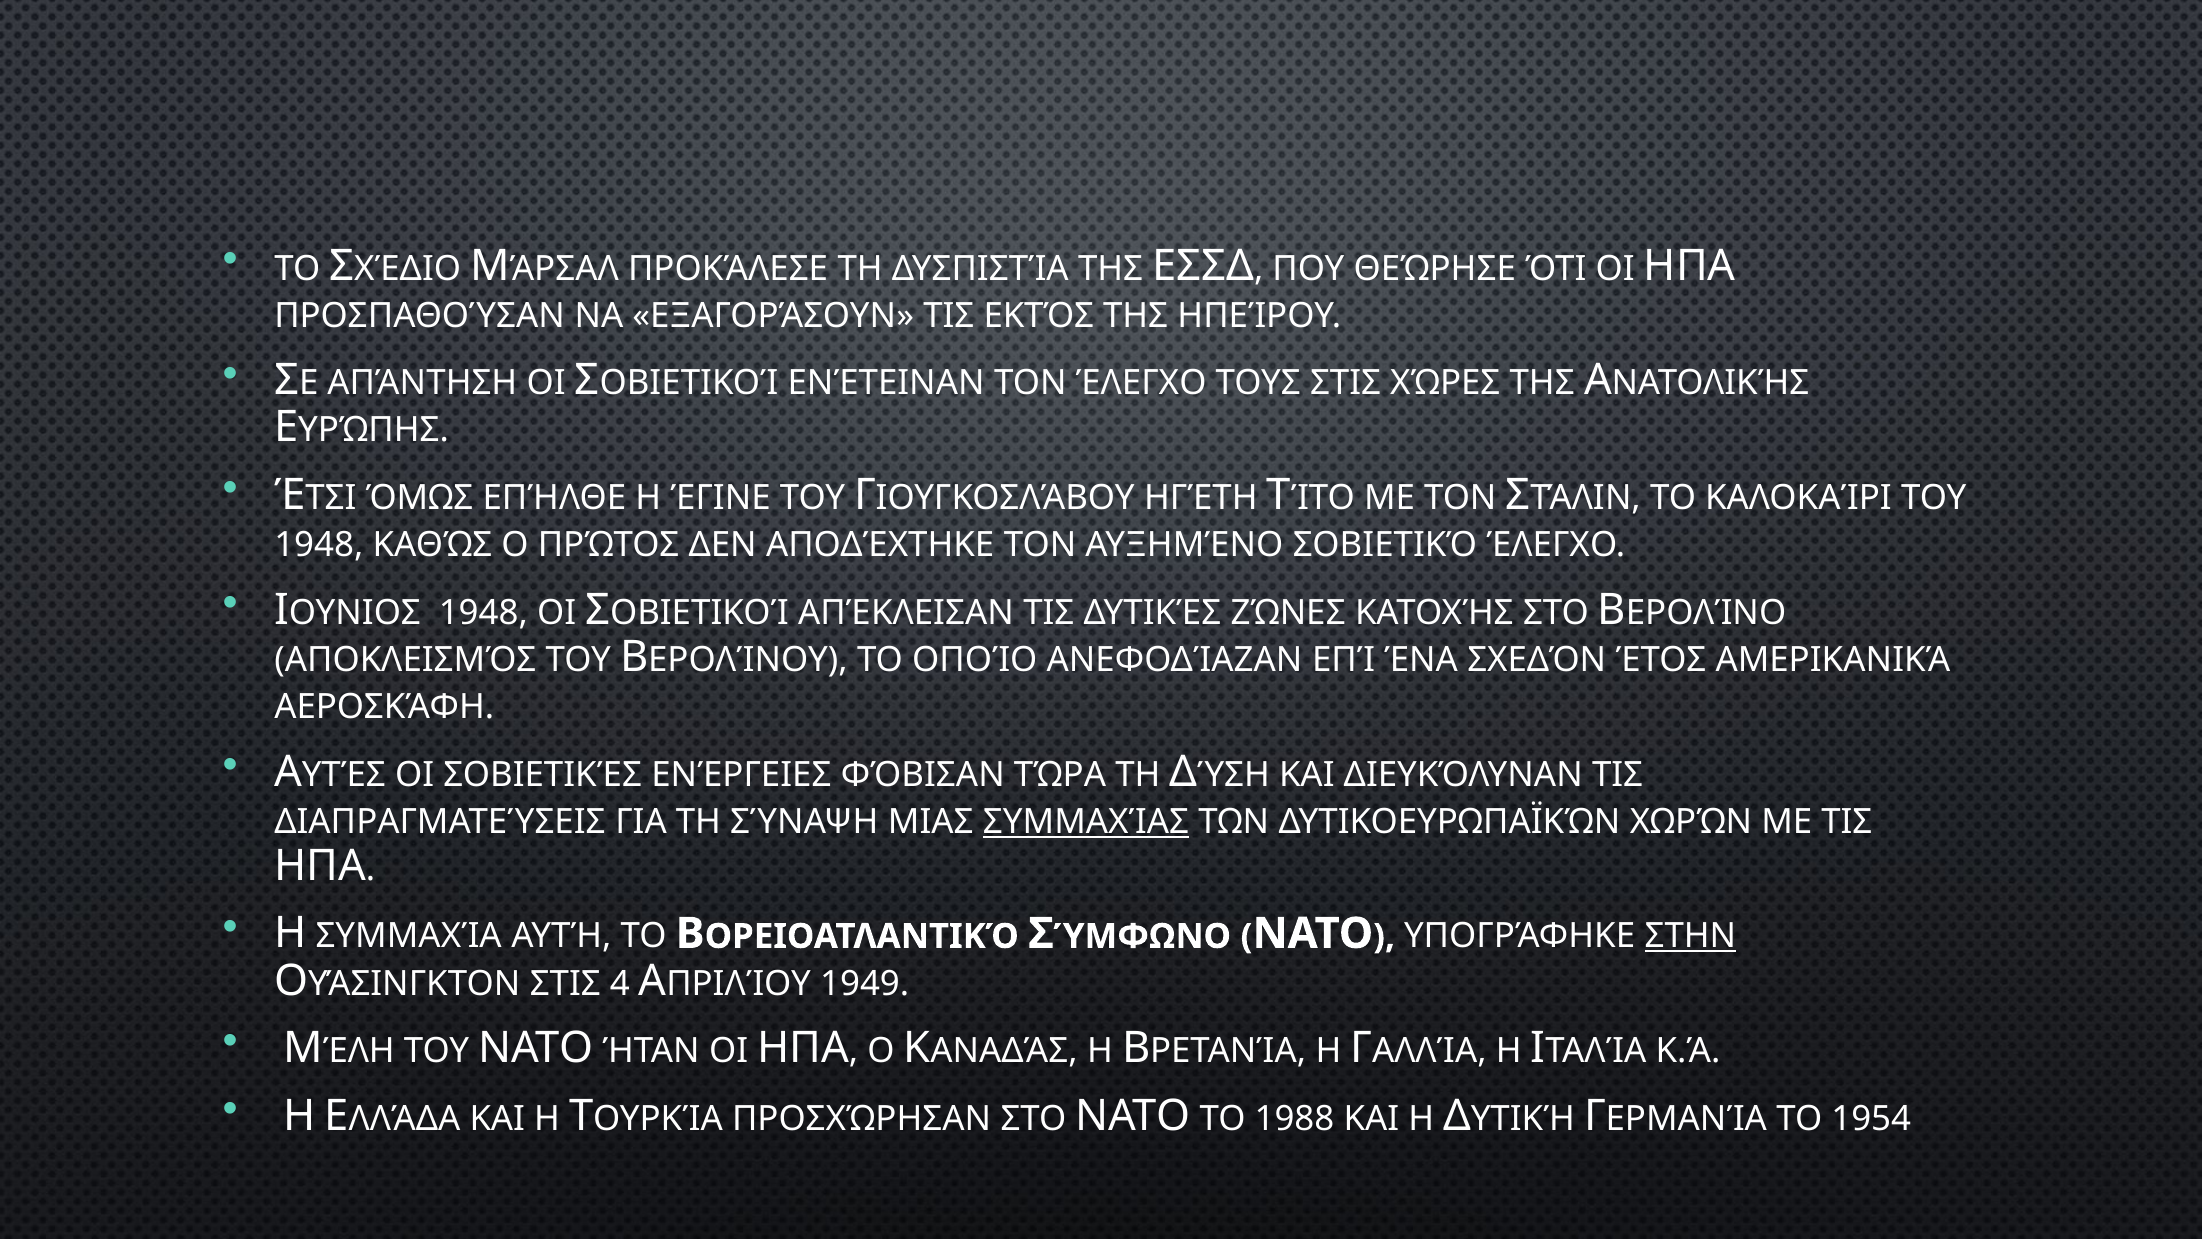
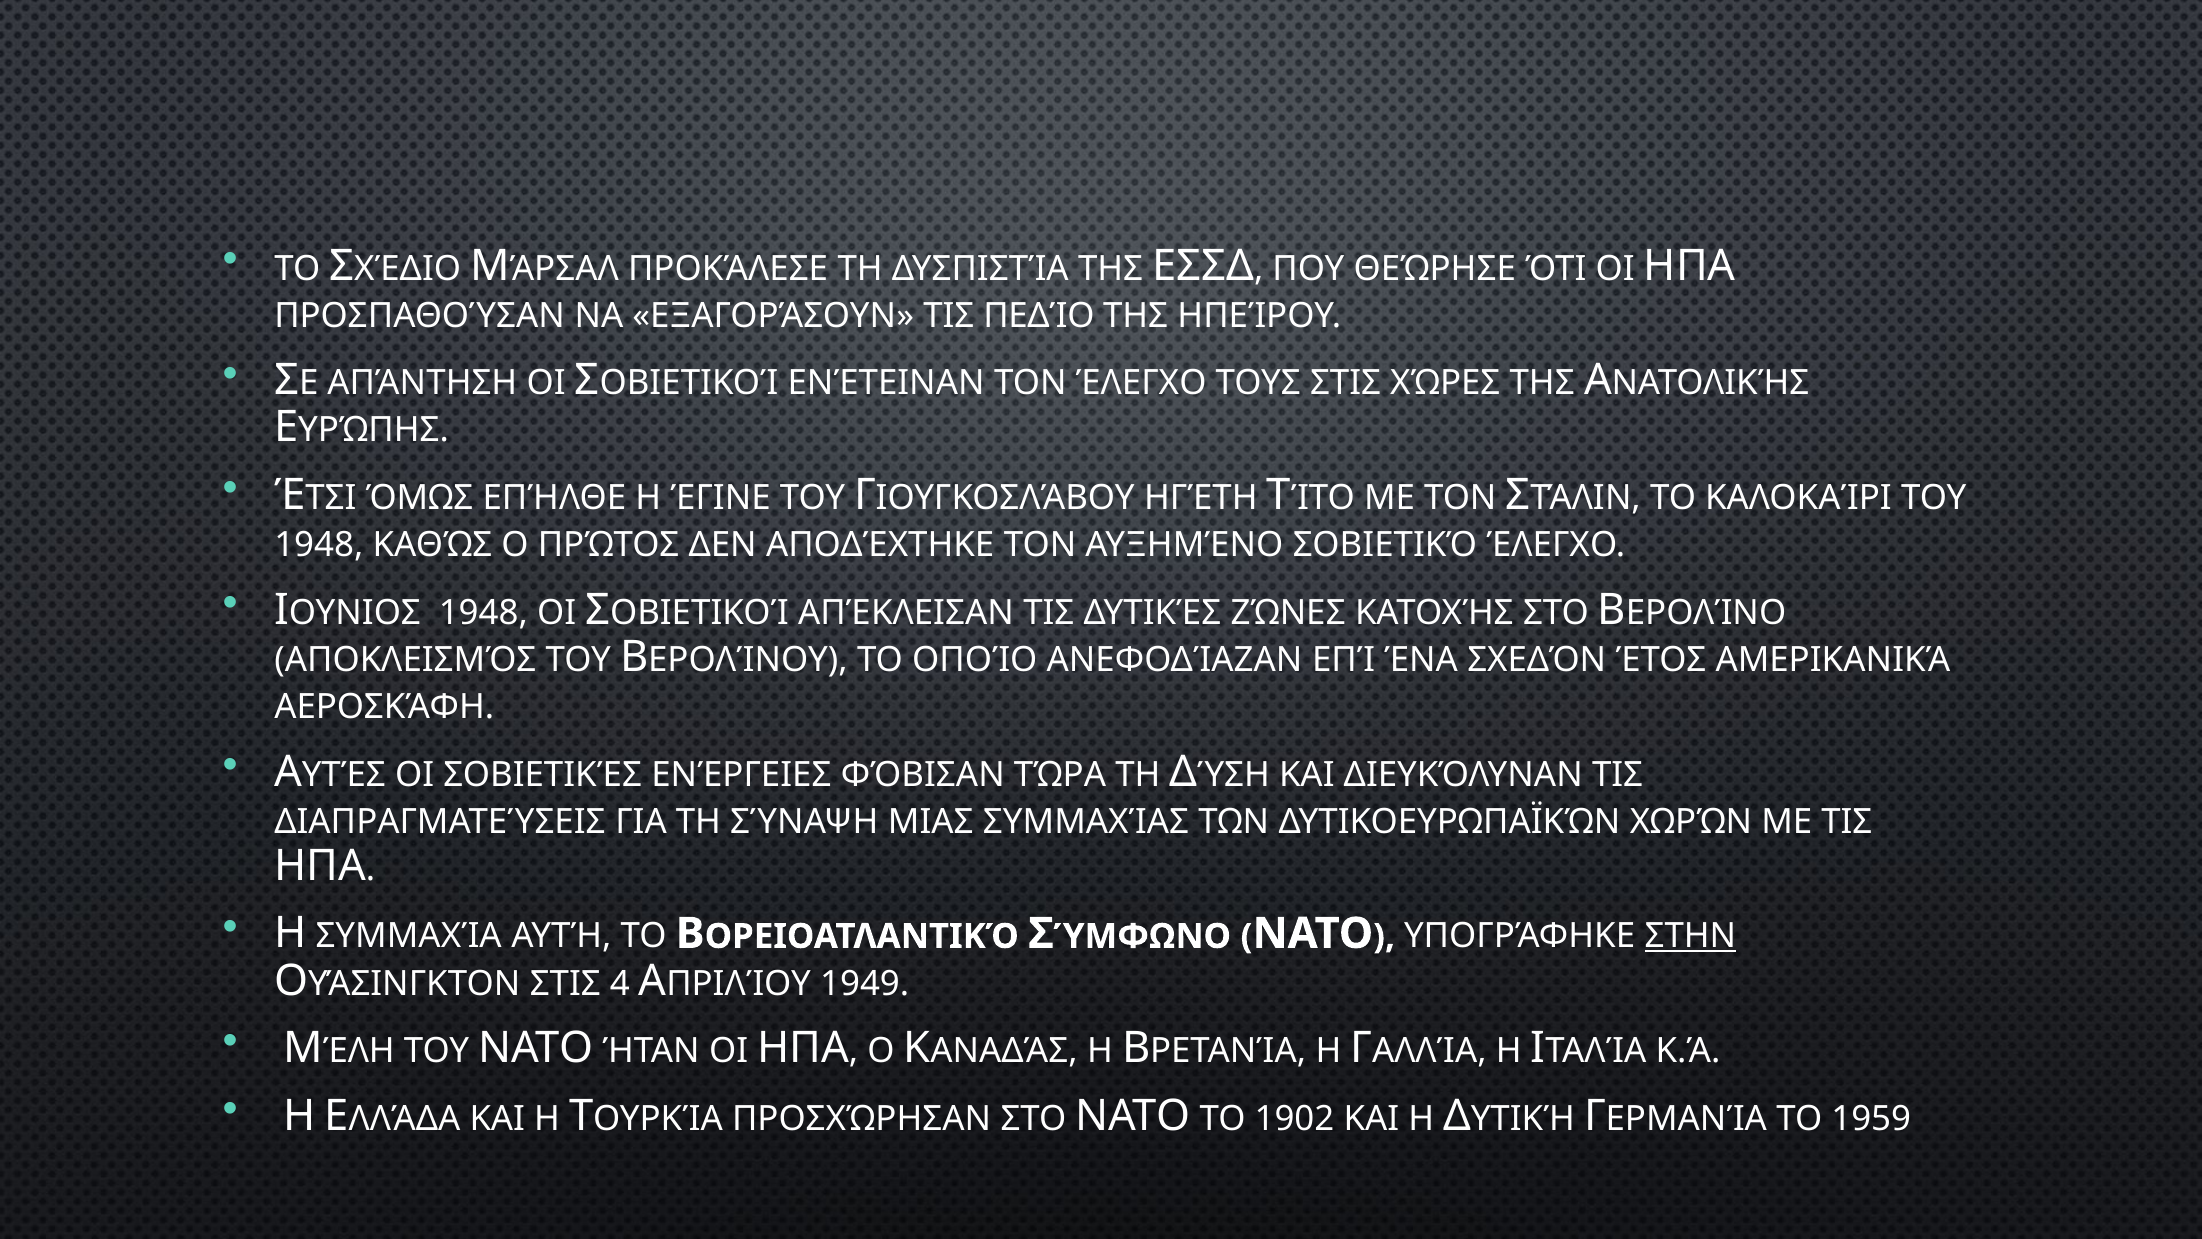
ΕΚΤΌΣ: ΕΚΤΌΣ -> ΠΕΔΊΟ
ΣΥΜΜΑΧΊΑΣ underline: present -> none
1988: 1988 -> 1902
1954: 1954 -> 1959
